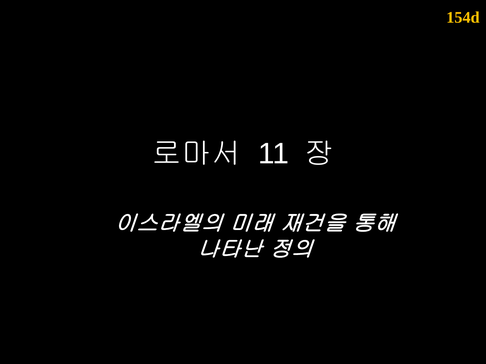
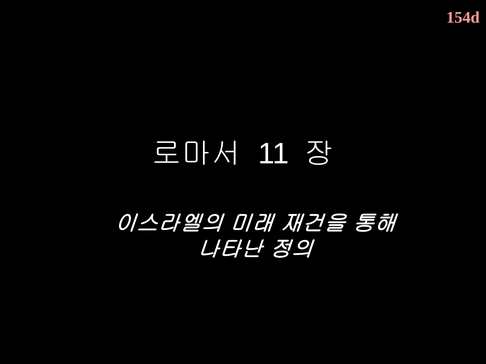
154d colour: yellow -> pink
